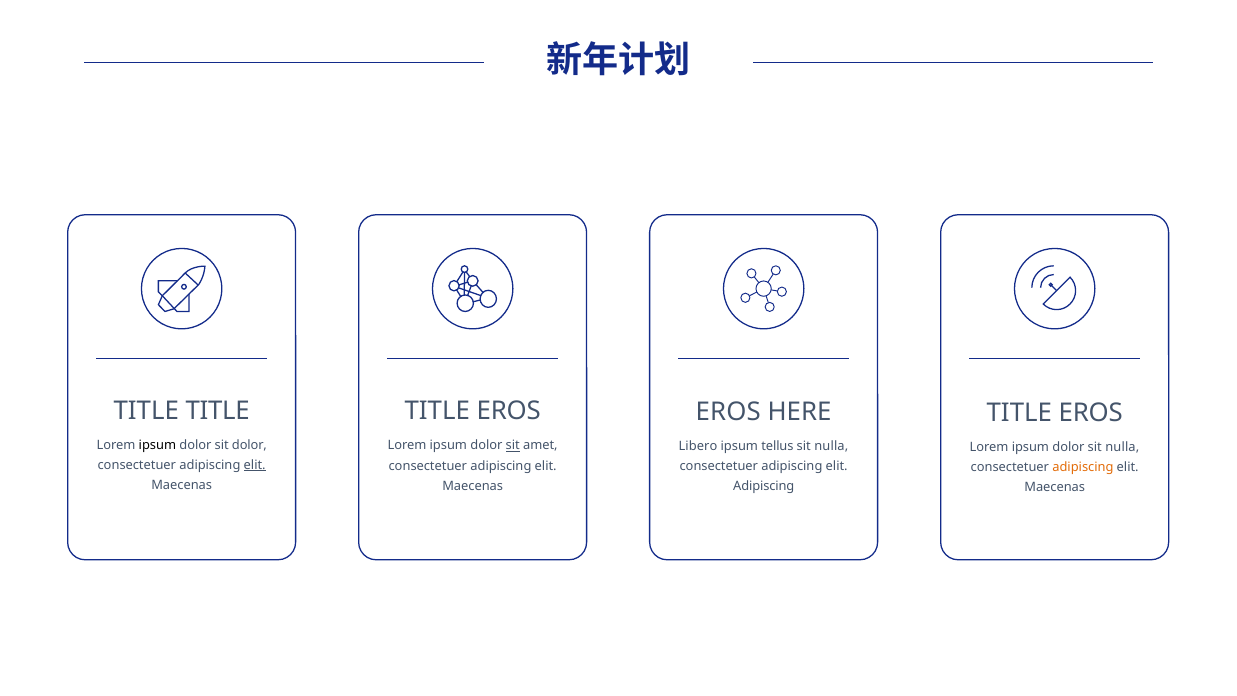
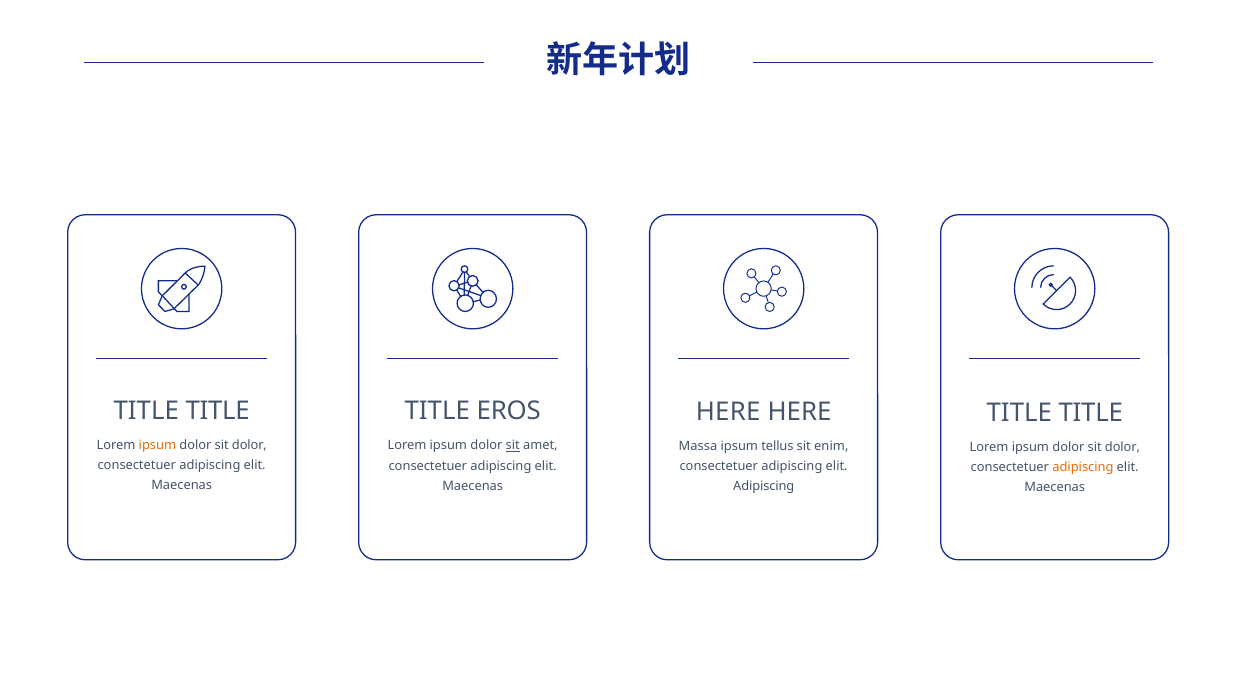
EROS at (728, 412): EROS -> HERE
EROS at (1091, 413): EROS -> TITLE
ipsum at (157, 445) colour: black -> orange
Libero: Libero -> Massa
nulla at (831, 446): nulla -> enim
nulla at (1122, 447): nulla -> dolor
elit at (255, 465) underline: present -> none
